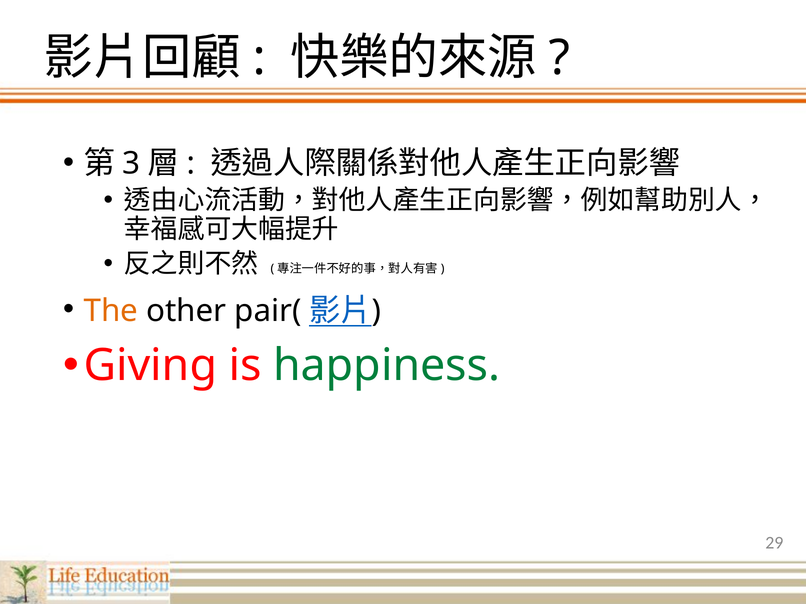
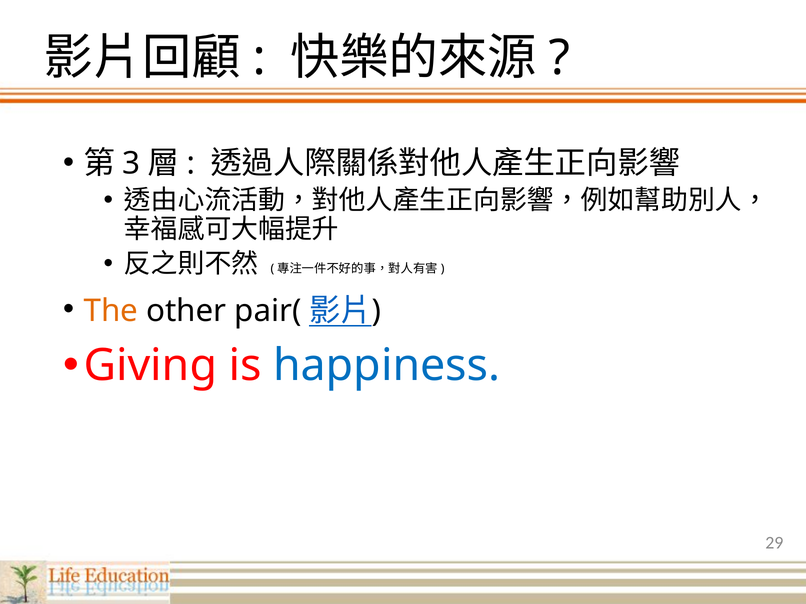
happiness colour: green -> blue
